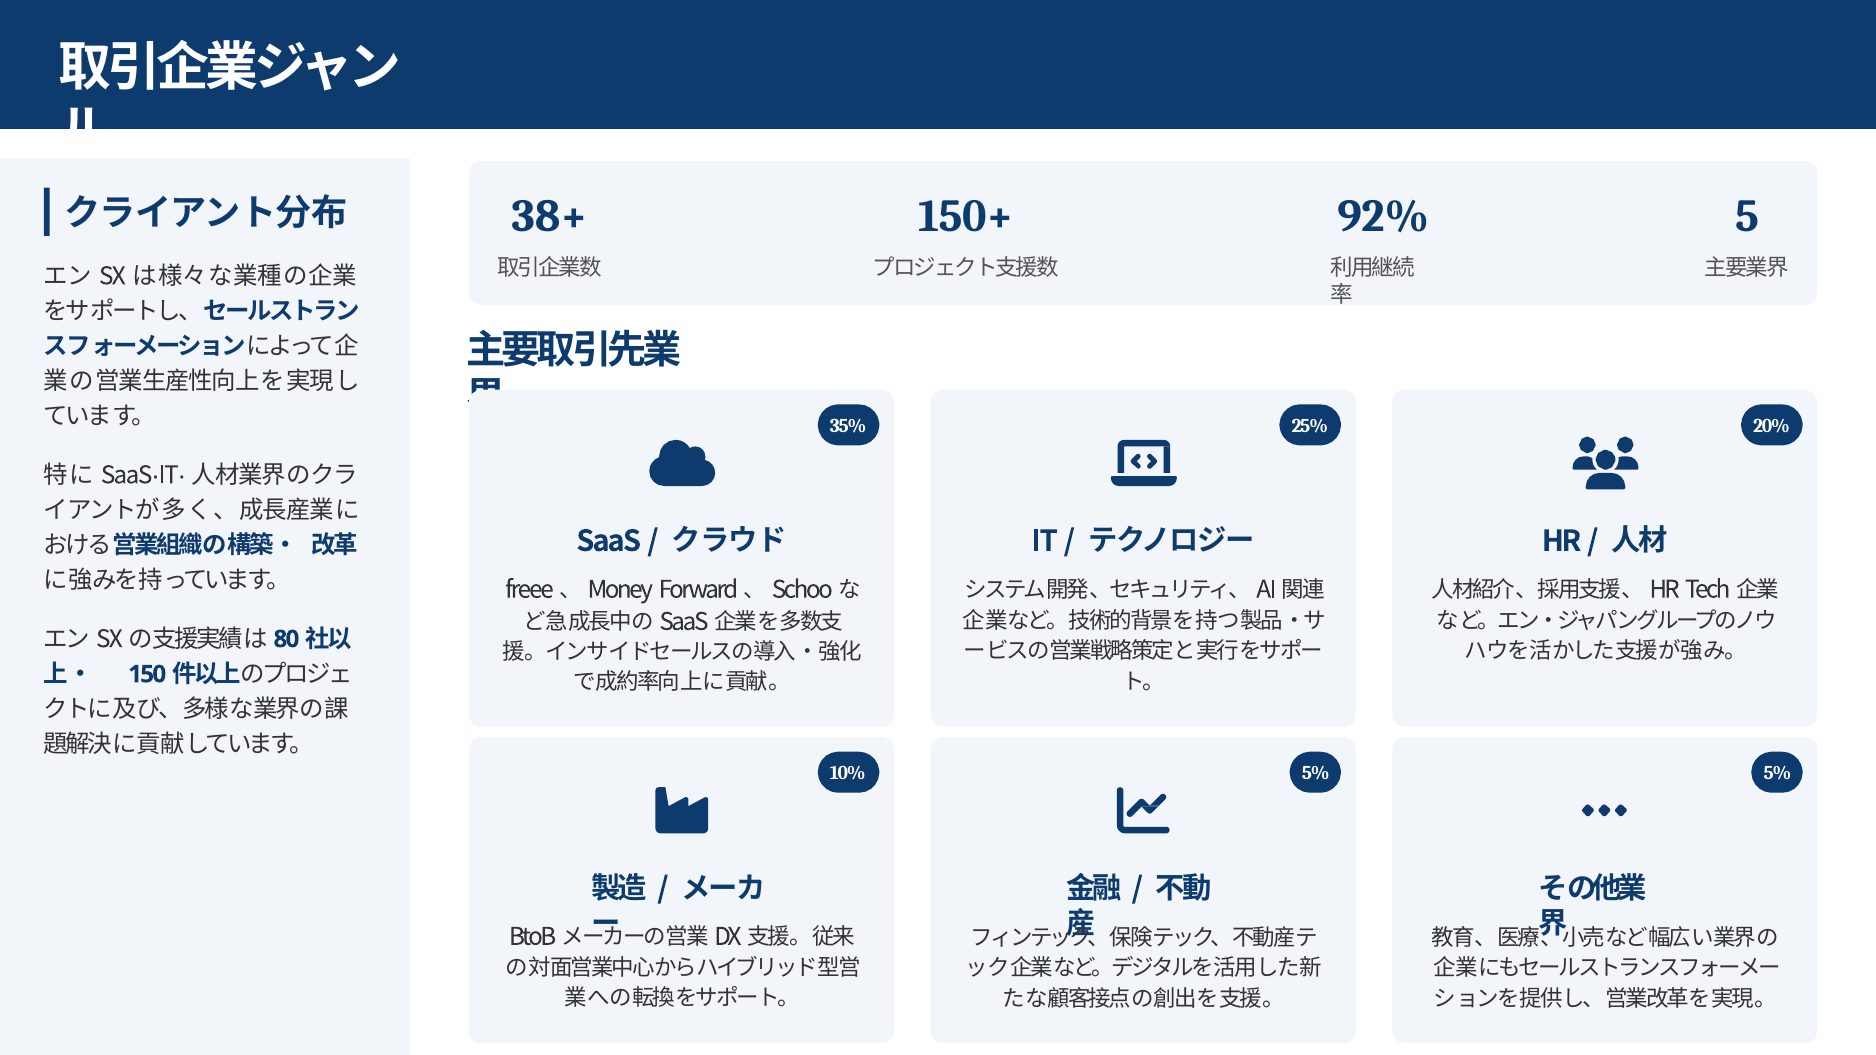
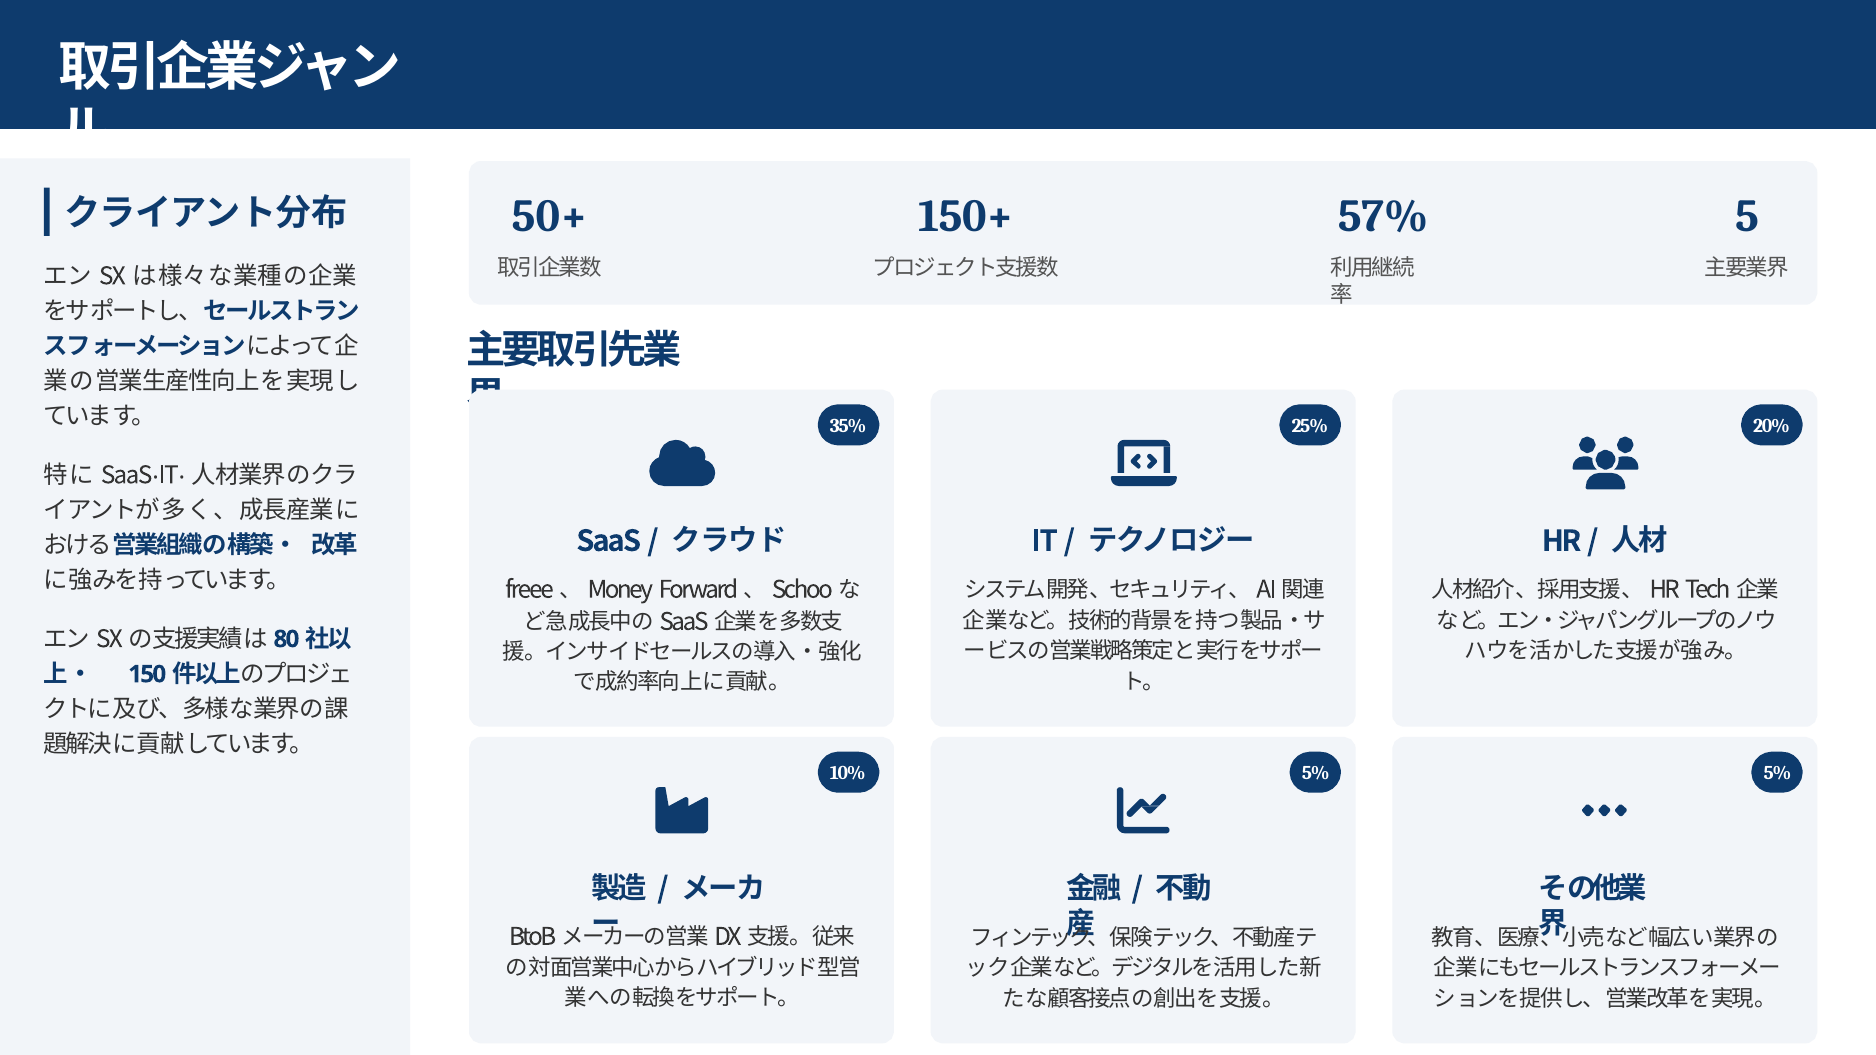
38+: 38+ -> 50+
92%: 92% -> 57%
